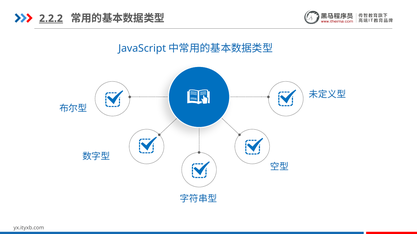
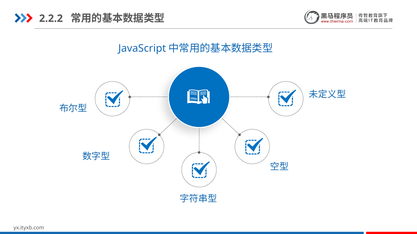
2.2.2 underline: present -> none
